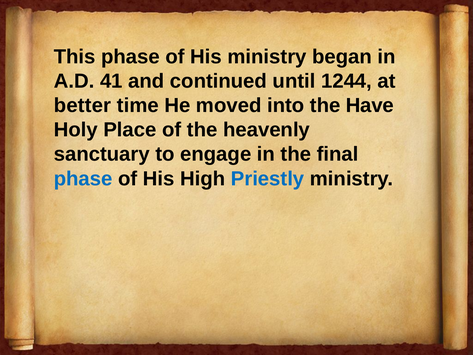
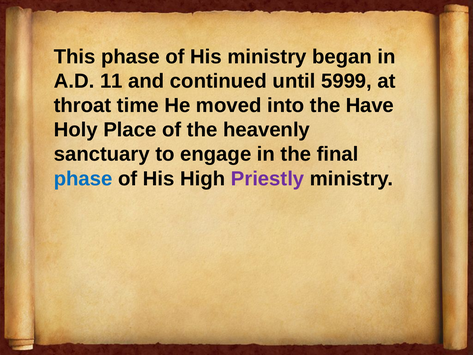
41: 41 -> 11
1244: 1244 -> 5999
better: better -> throat
Priestly colour: blue -> purple
